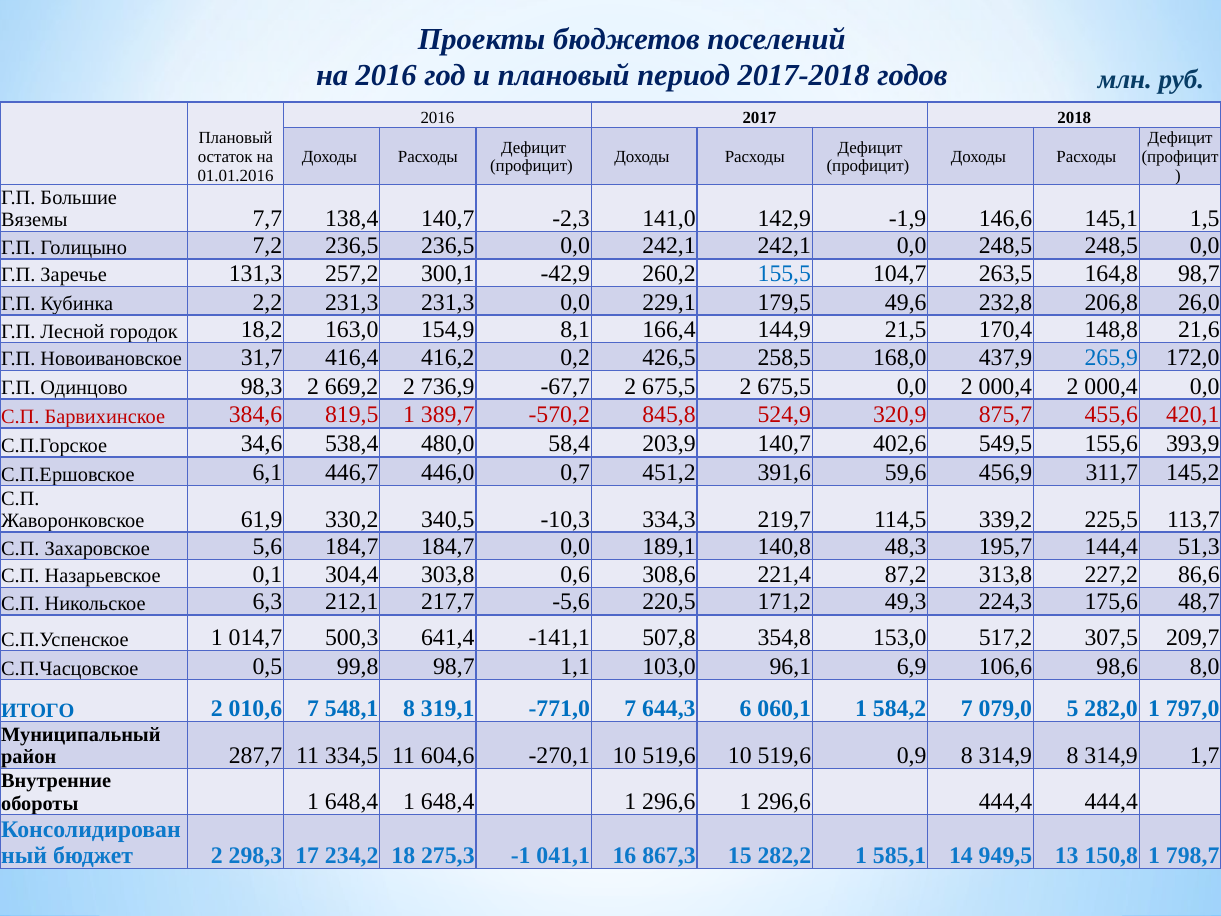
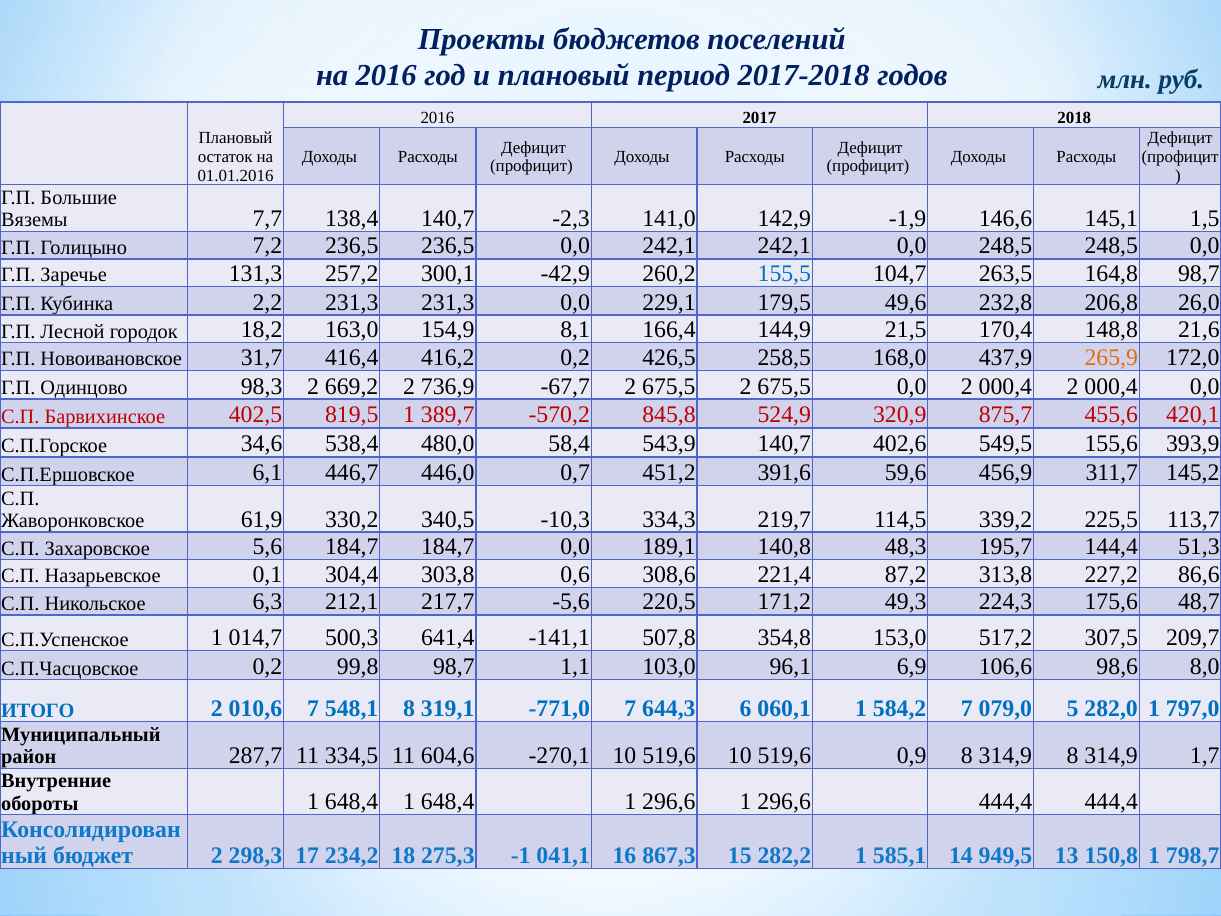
265,9 colour: blue -> orange
384,6: 384,6 -> 402,5
203,9: 203,9 -> 543,9
С.П.Часцовское 0,5: 0,5 -> 0,2
